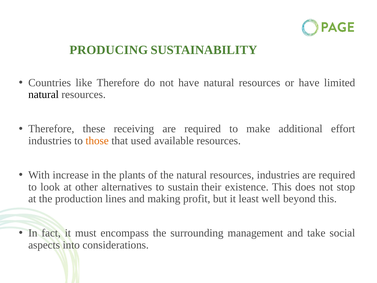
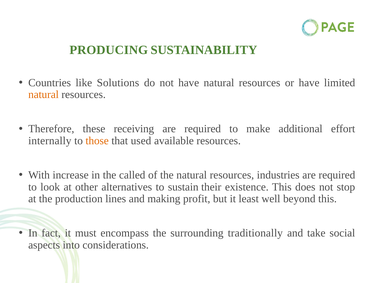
like Therefore: Therefore -> Solutions
natural at (44, 95) colour: black -> orange
industries at (50, 141): industries -> internally
plants: plants -> called
management: management -> traditionally
